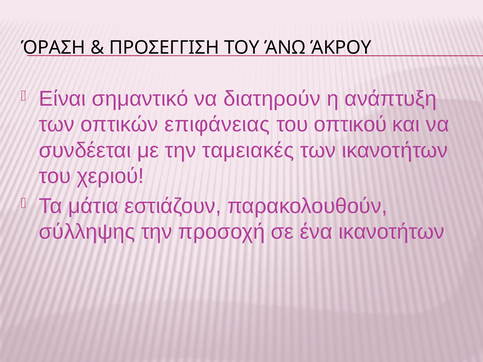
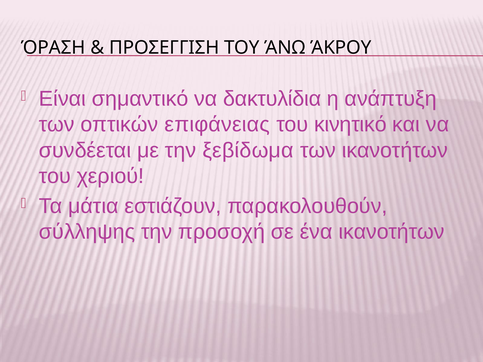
διατηρούν: διατηρούν -> δακτυλίδια
οπτικού: οπτικού -> κινητικό
ταμειακές: ταμειακές -> ξεβίδωμα
